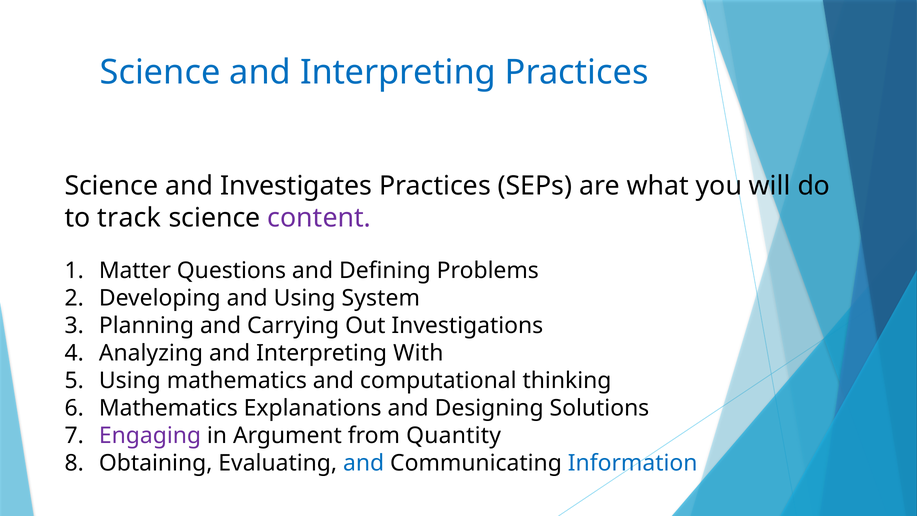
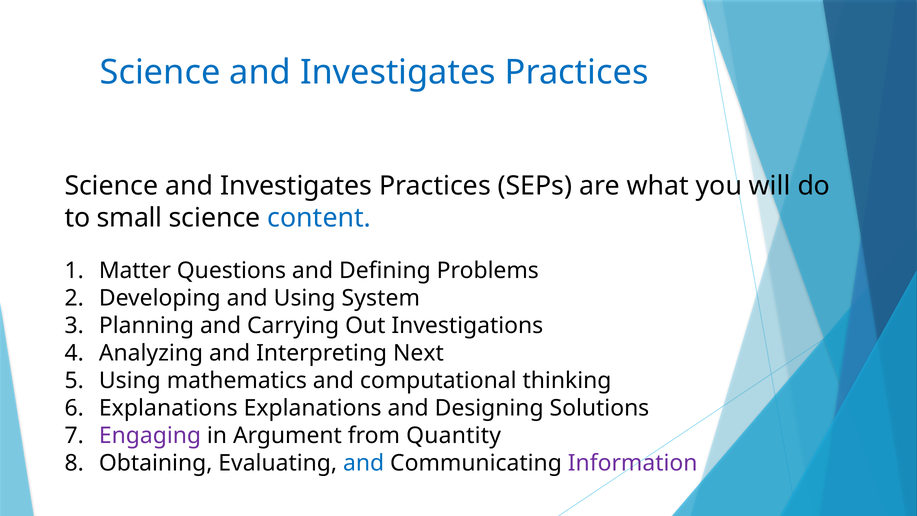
Interpreting at (398, 72): Interpreting -> Investigates
track: track -> small
content colour: purple -> blue
With: With -> Next
Mathematics at (168, 408): Mathematics -> Explanations
Information colour: blue -> purple
